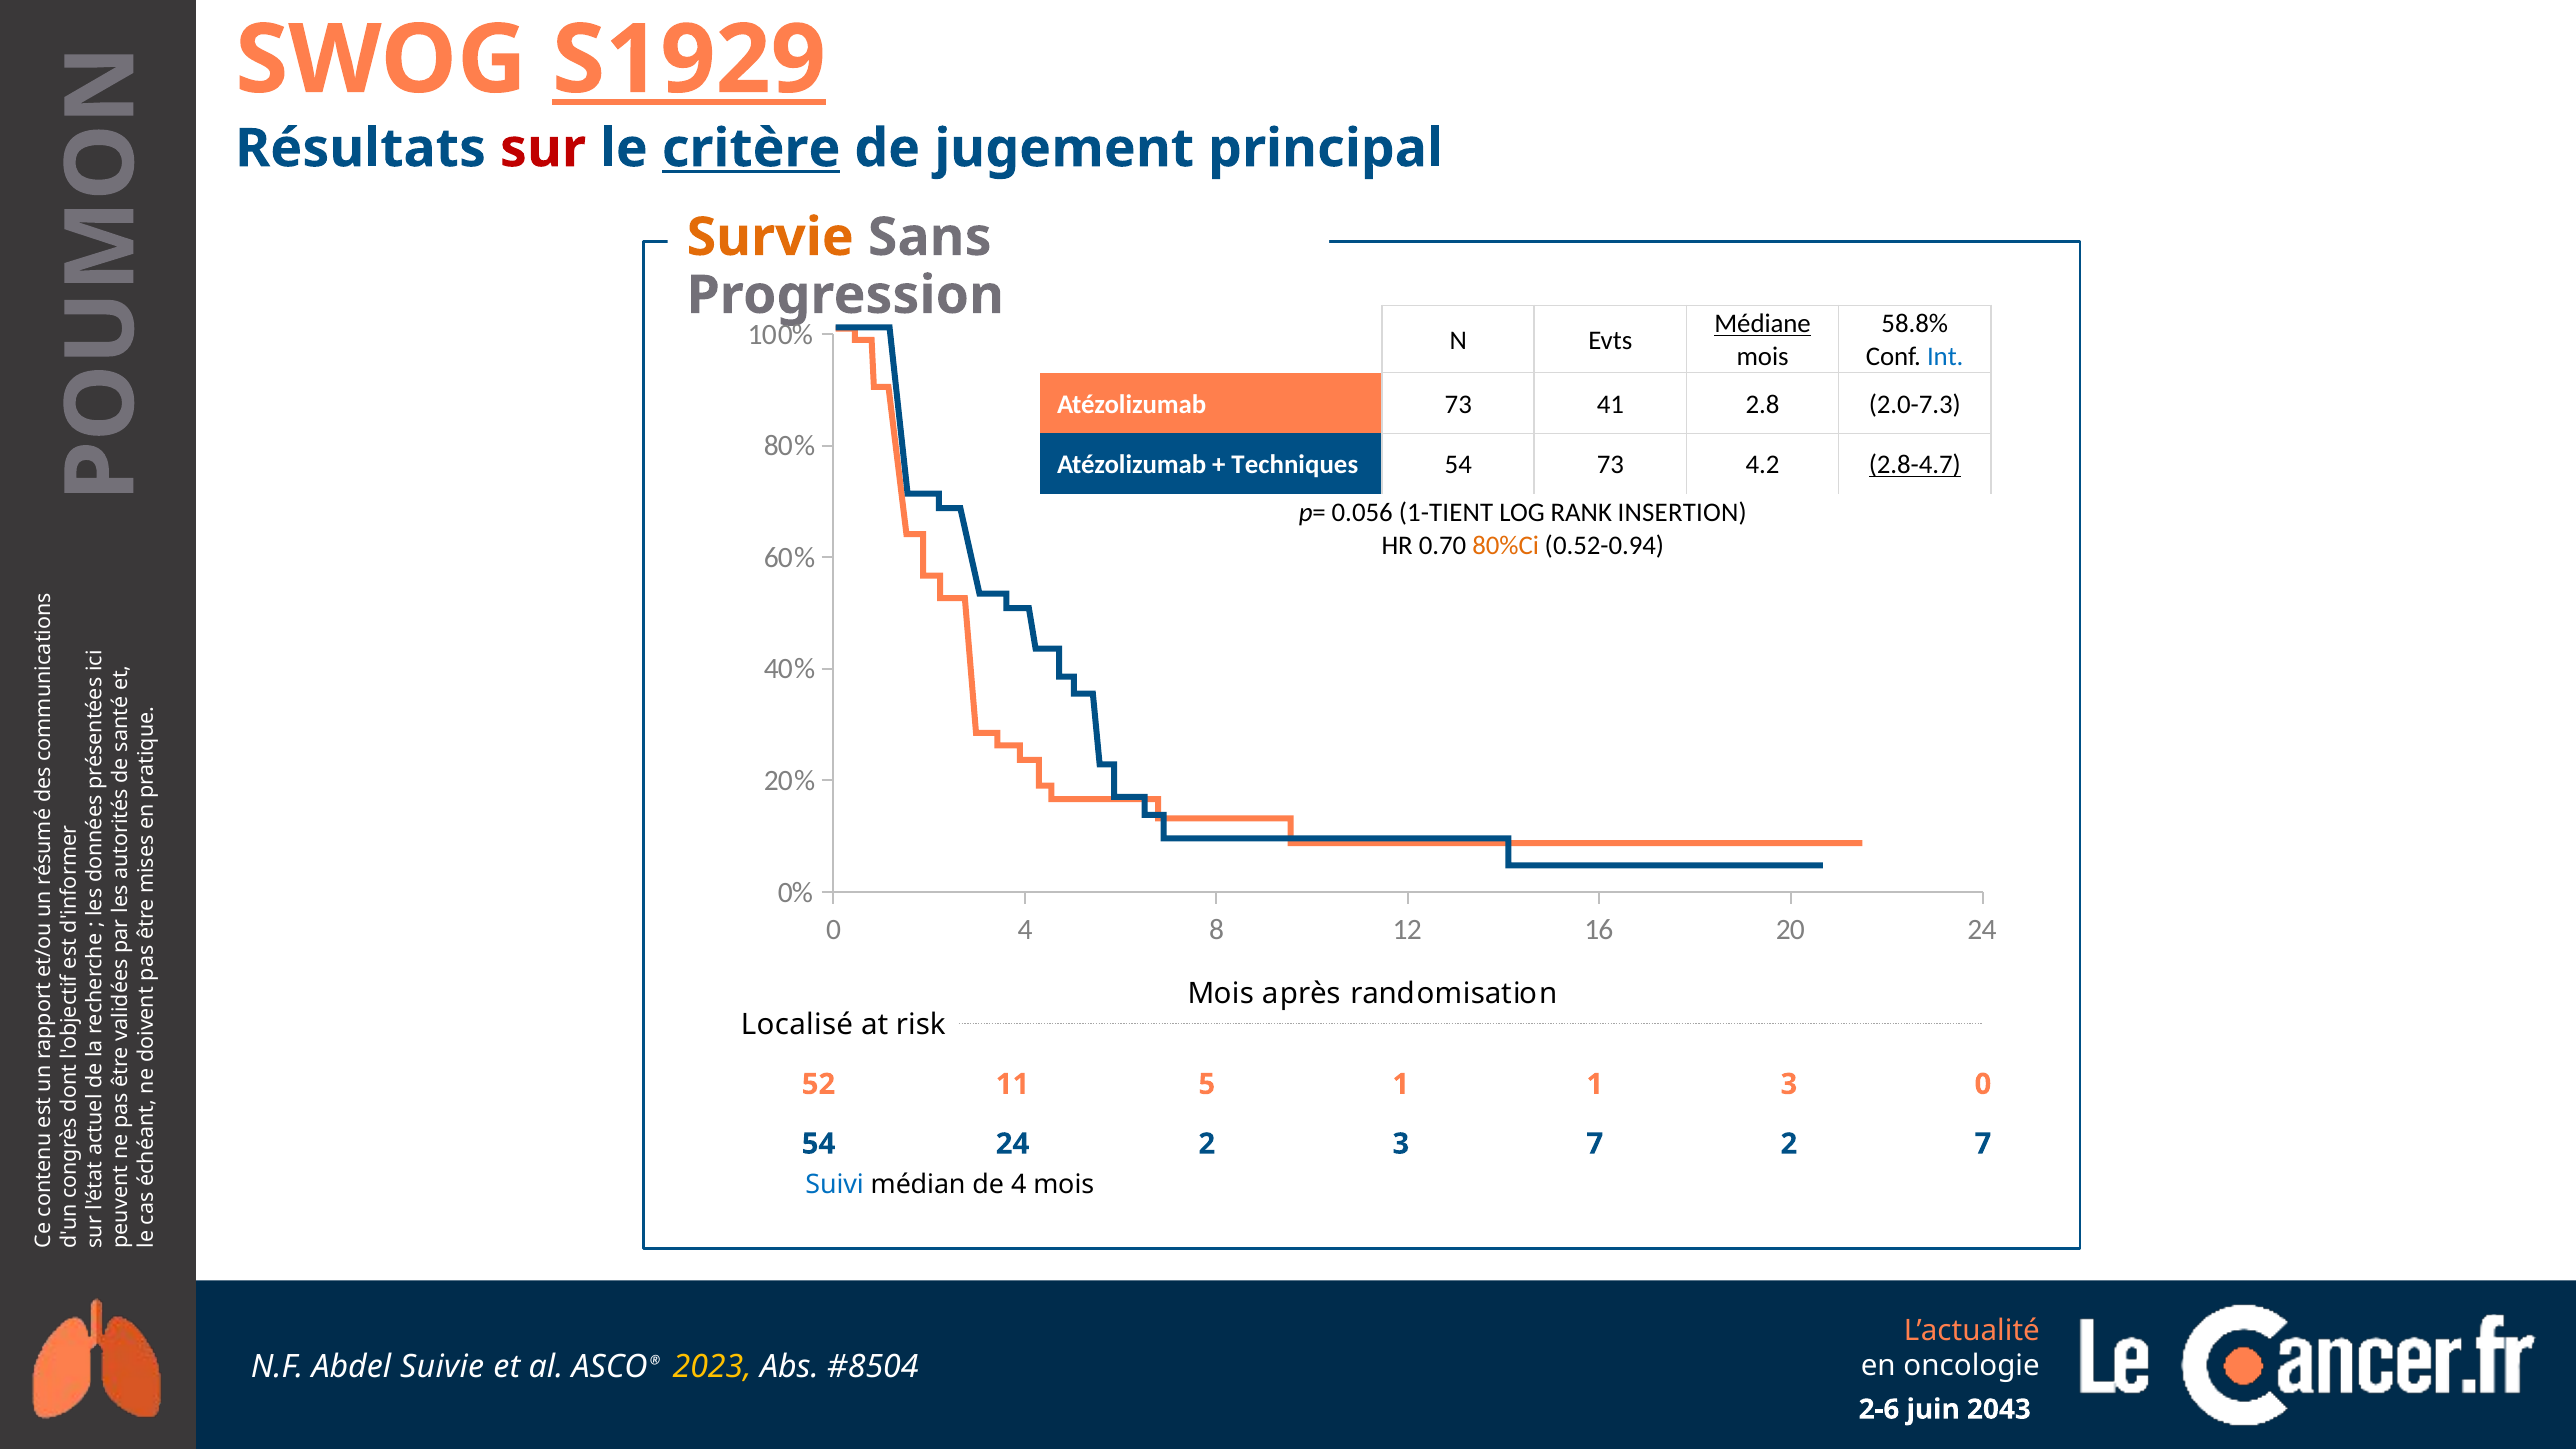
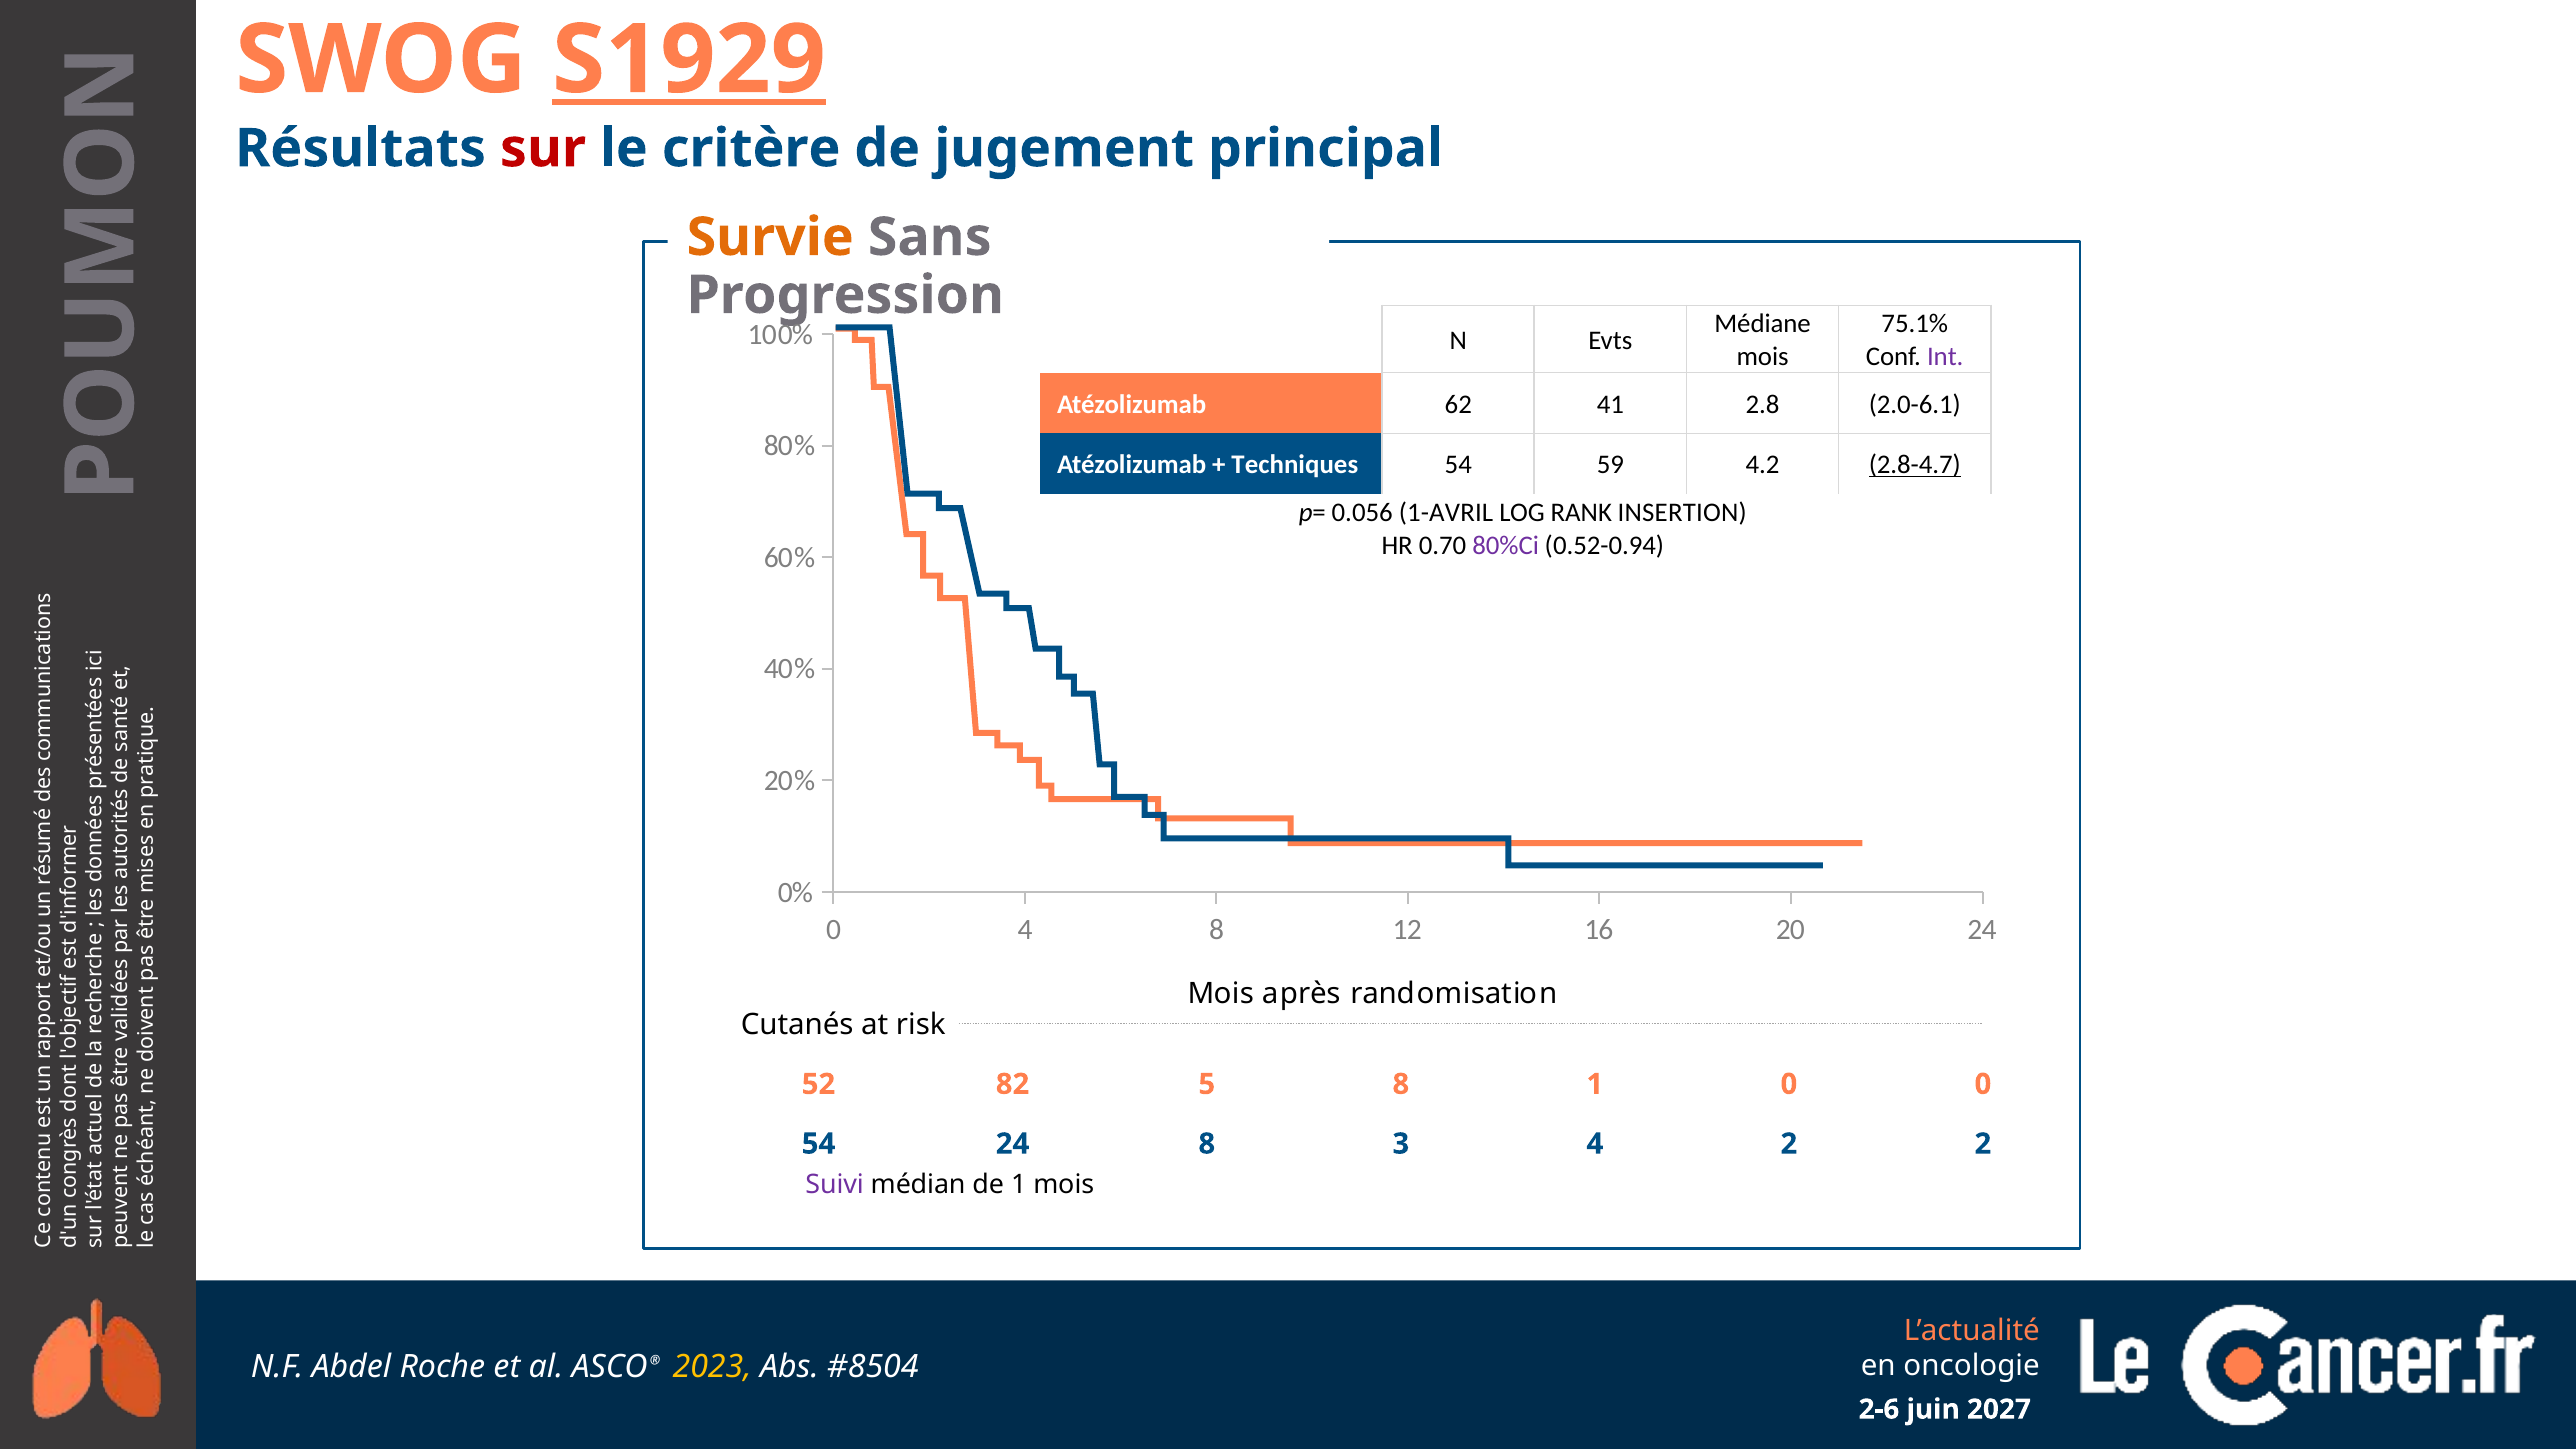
critère underline: present -> none
Médiane underline: present -> none
58.8%: 58.8% -> 75.1%
Int colour: blue -> purple
Atézolizumab 73: 73 -> 62
2.0-7.3: 2.0-7.3 -> 2.0-6.1
54 73: 73 -> 59
1-TIENT: 1-TIENT -> 1-AVRIL
80%Ci colour: orange -> purple
Localisé: Localisé -> Cutanés
11: 11 -> 82
5 1: 1 -> 8
1 3: 3 -> 0
24 2: 2 -> 8
3 7: 7 -> 4
2 7: 7 -> 2
Suivi colour: blue -> purple
de 4: 4 -> 1
Suivie: Suivie -> Roche
2043: 2043 -> 2027
